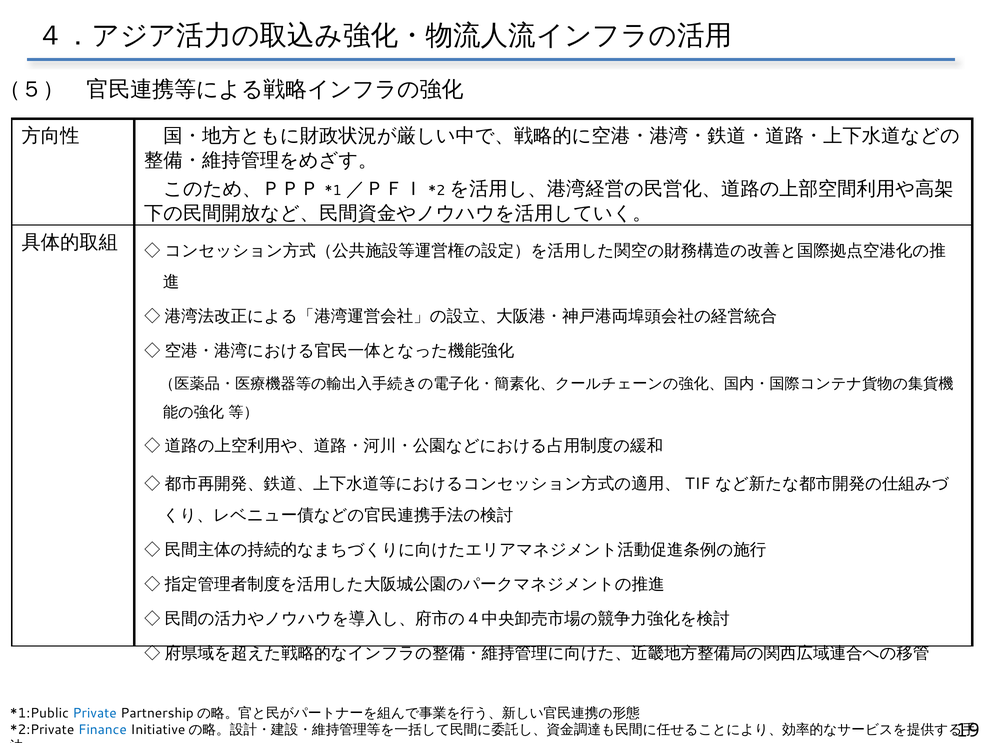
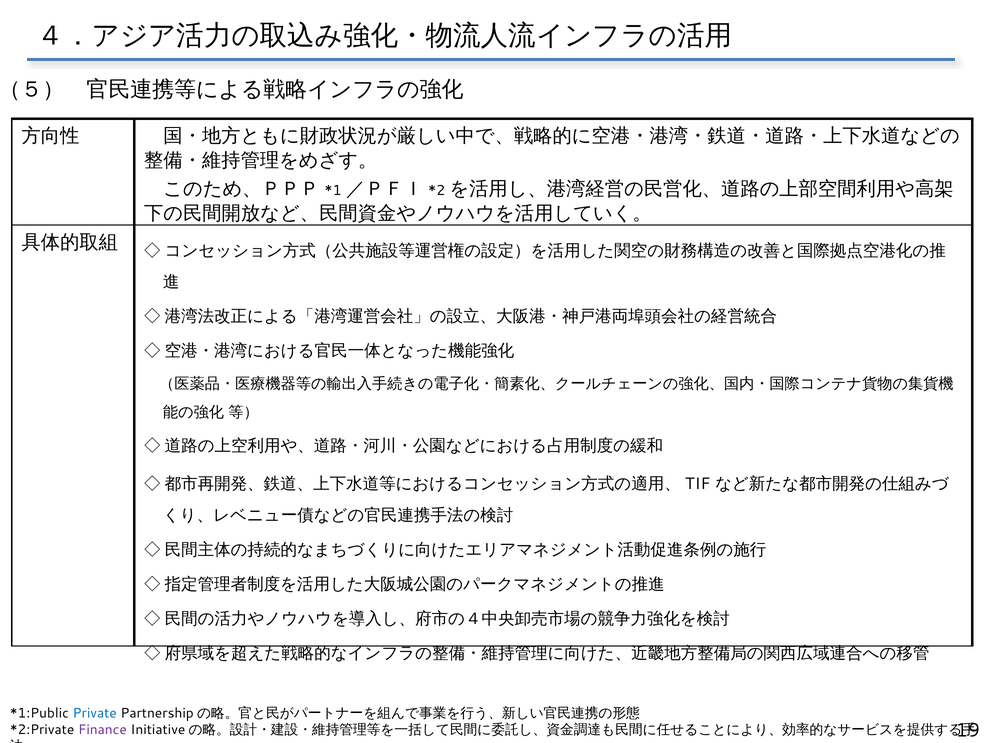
Finance colour: blue -> purple
